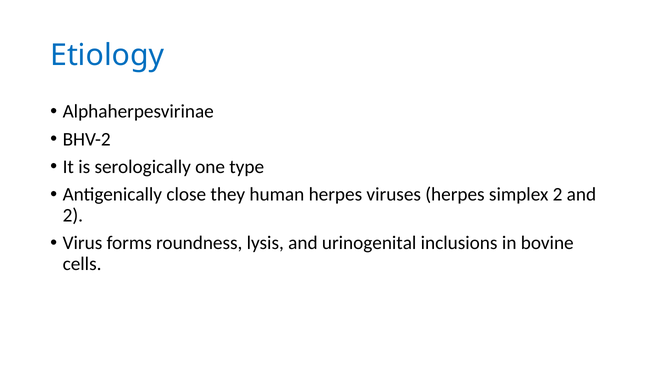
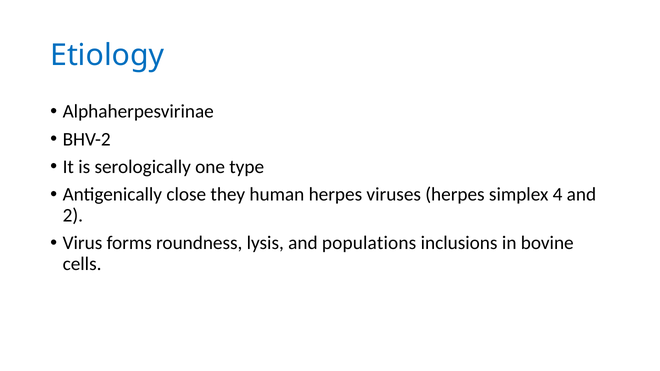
simplex 2: 2 -> 4
urinogenital: urinogenital -> populations
